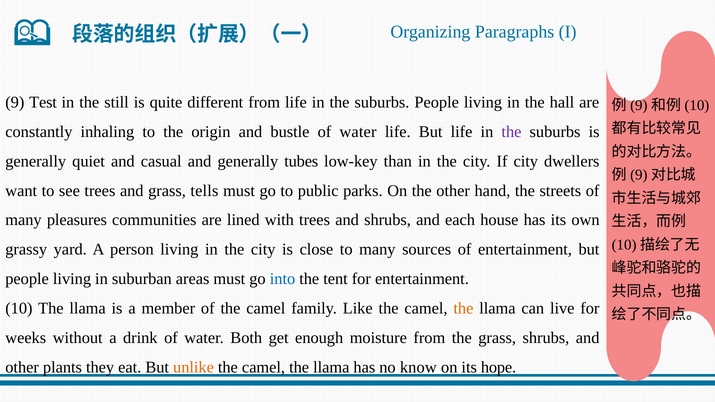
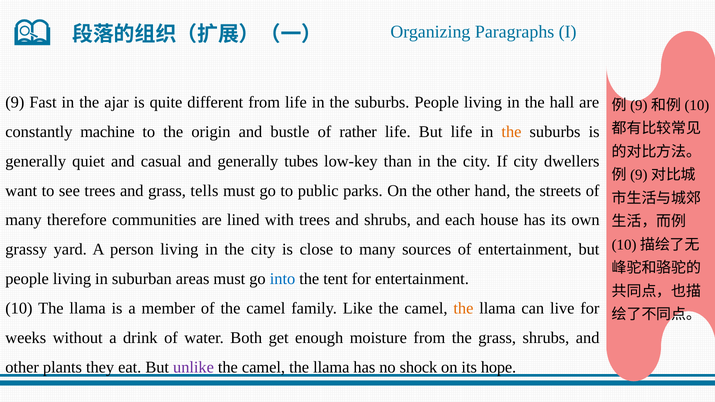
Test: Test -> Fast
still: still -> ajar
inhaling: inhaling -> machine
bustle of water: water -> rather
the at (511, 132) colour: purple -> orange
pleasures: pleasures -> therefore
unlike colour: orange -> purple
know: know -> shock
